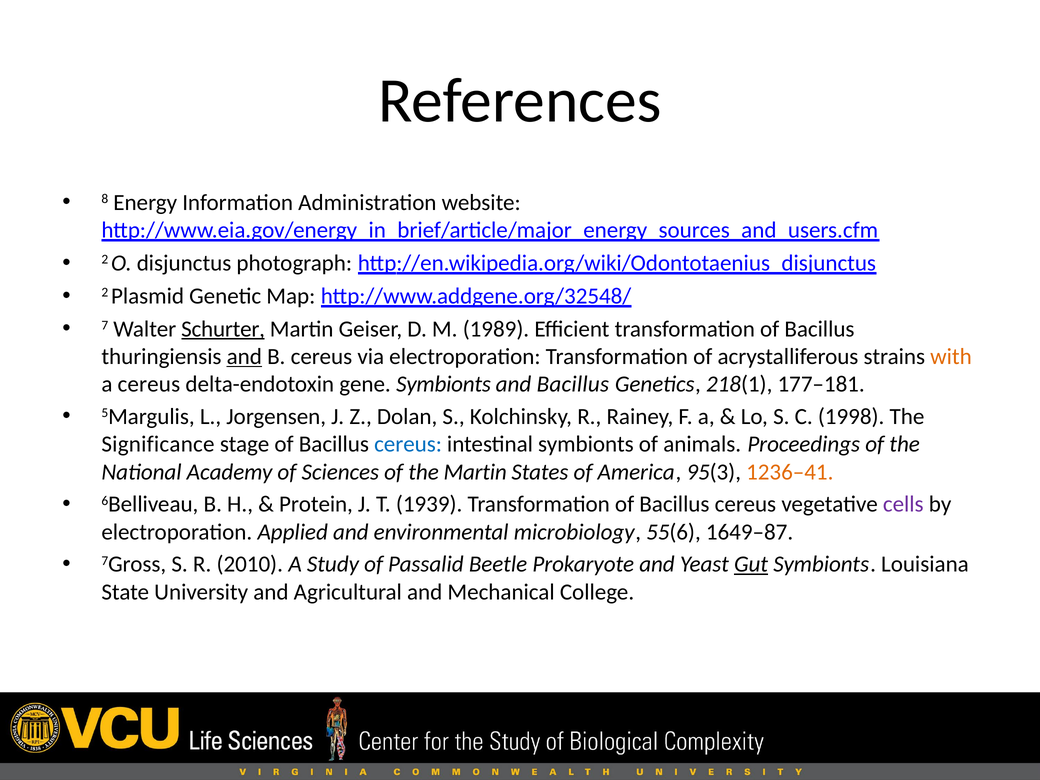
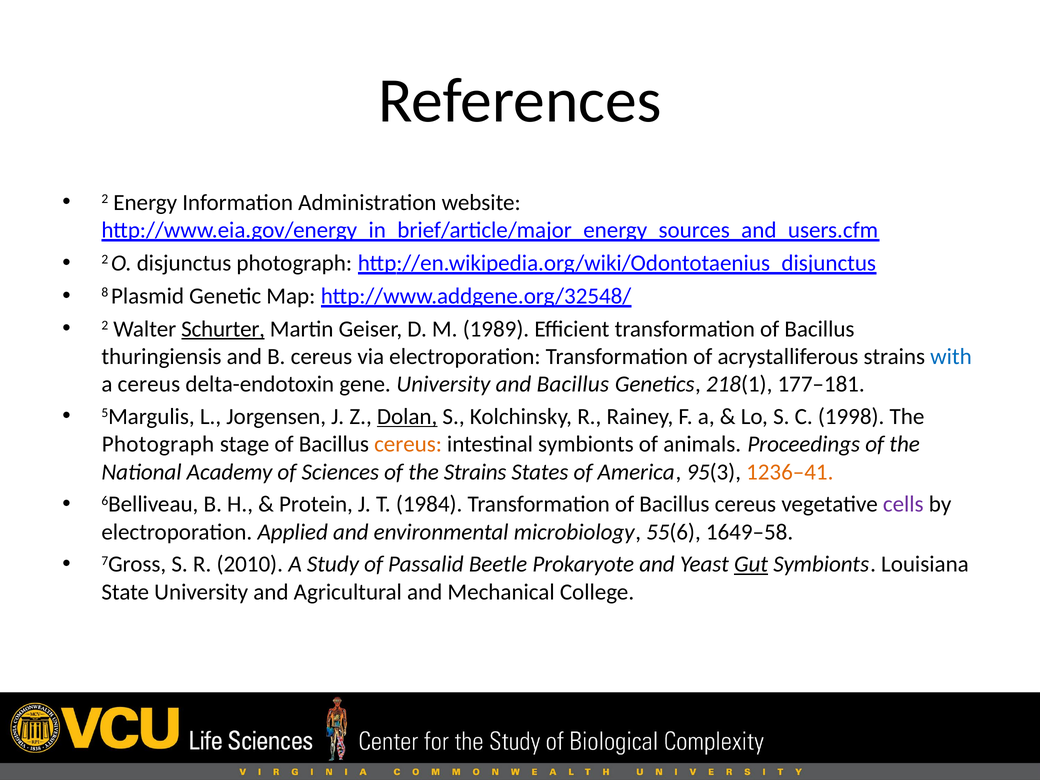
8 at (105, 199): 8 -> 2
2 at (105, 292): 2 -> 8
7 at (105, 325): 7 -> 2
and at (244, 357) underline: present -> none
with colour: orange -> blue
gene Symbionts: Symbionts -> University
Dolan underline: none -> present
Significance at (158, 444): Significance -> Photograph
cereus at (408, 444) colour: blue -> orange
the Martin: Martin -> Strains
1939: 1939 -> 1984
1649–87: 1649–87 -> 1649–58
